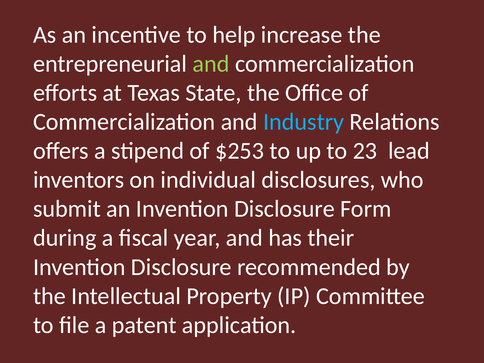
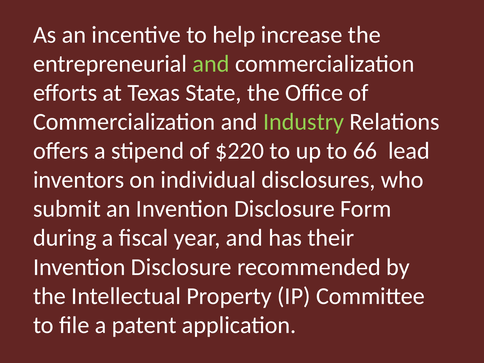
Industry colour: light blue -> light green
$253: $253 -> $220
23: 23 -> 66
